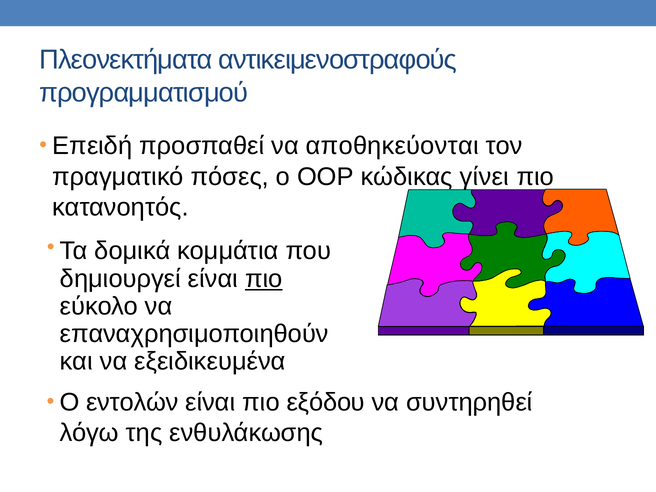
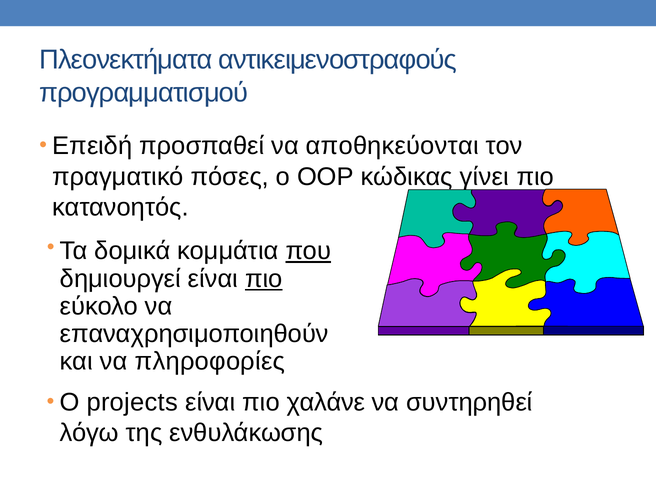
που underline: none -> present
εξειδικευμένα: εξειδικευμένα -> πληροφορίες
εντολών: εντολών -> projects
εξόδου: εξόδου -> χαλάνε
